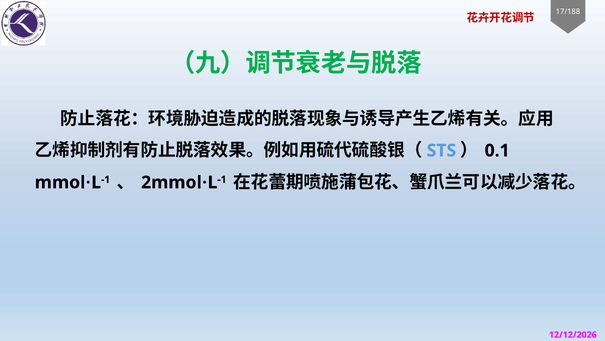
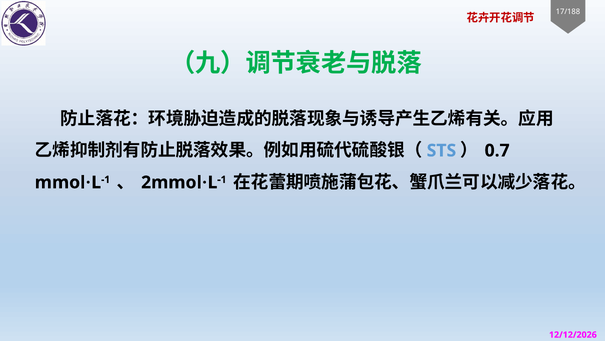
0.1: 0.1 -> 0.7
